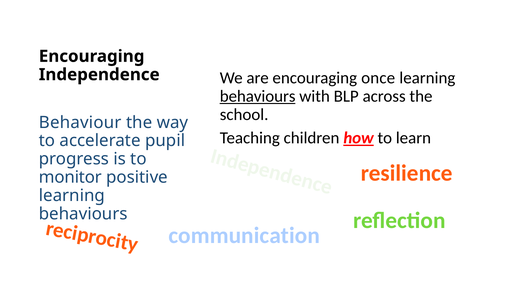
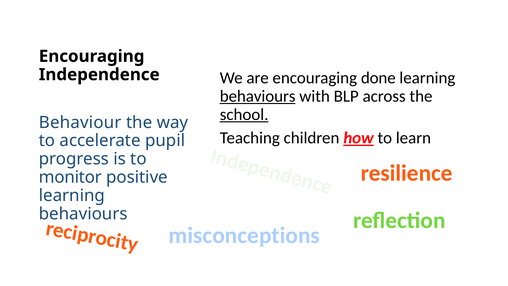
once: once -> done
school underline: none -> present
communication: communication -> misconceptions
